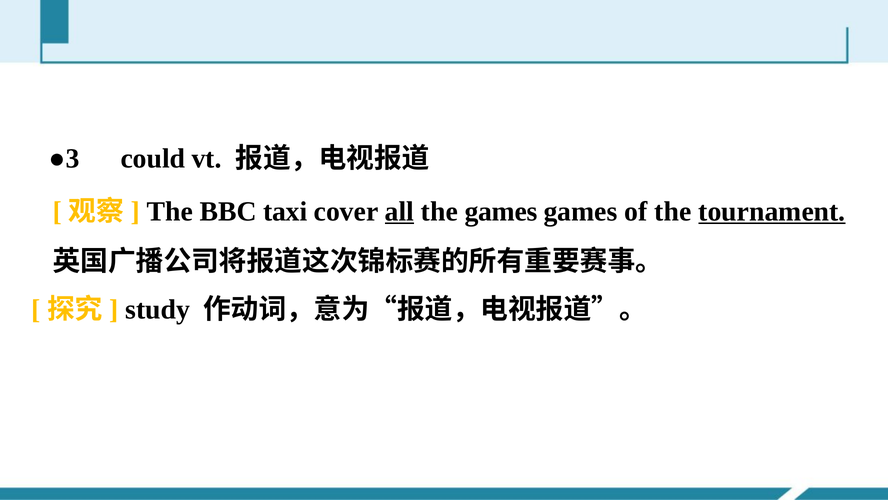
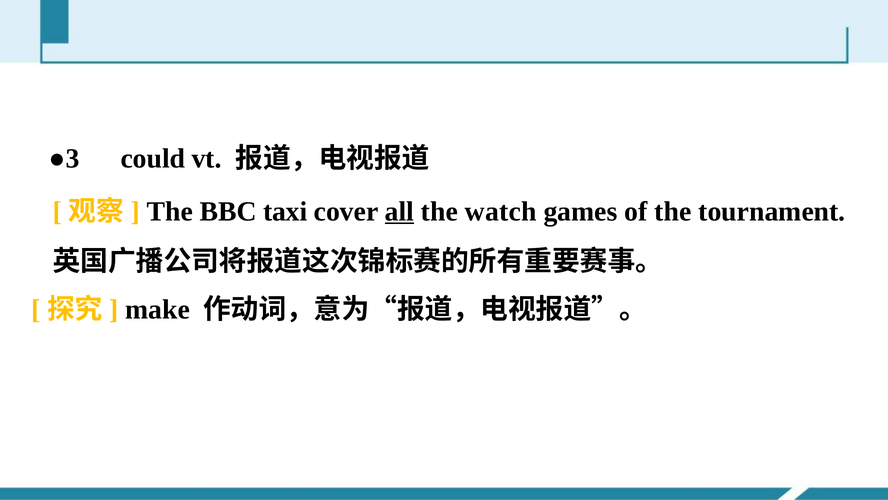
the games: games -> watch
tournament underline: present -> none
study: study -> make
